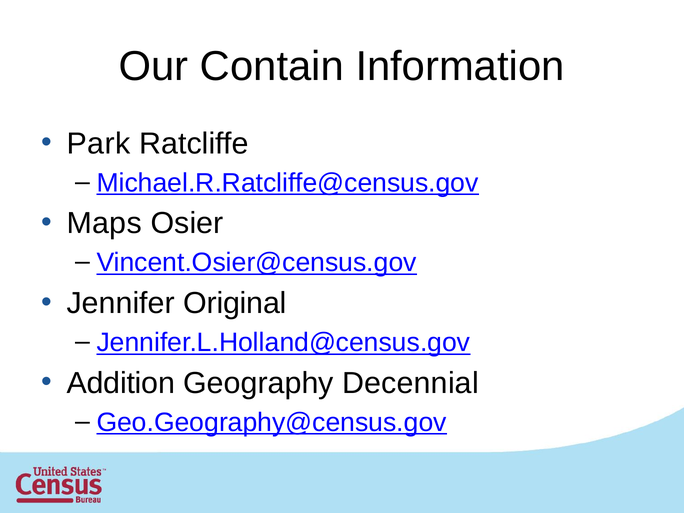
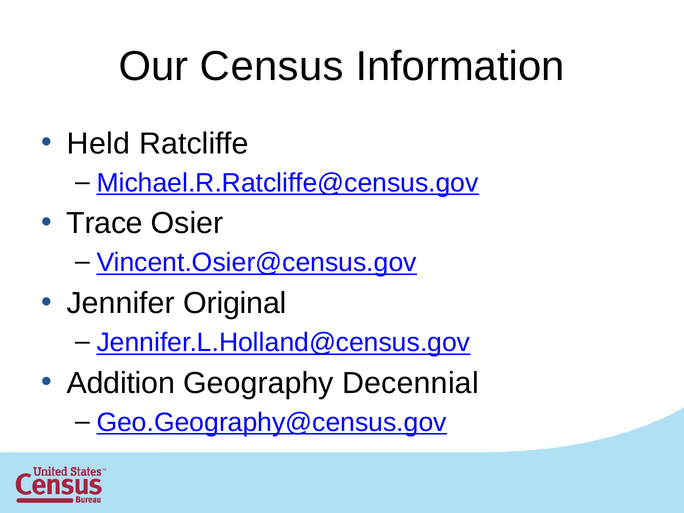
Contain: Contain -> Census
Park: Park -> Held
Maps: Maps -> Trace
